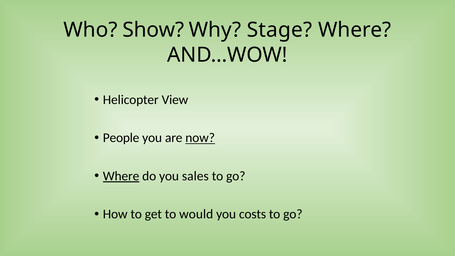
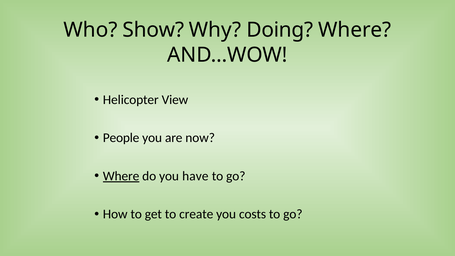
Stage: Stage -> Doing
now underline: present -> none
sales: sales -> have
would: would -> create
